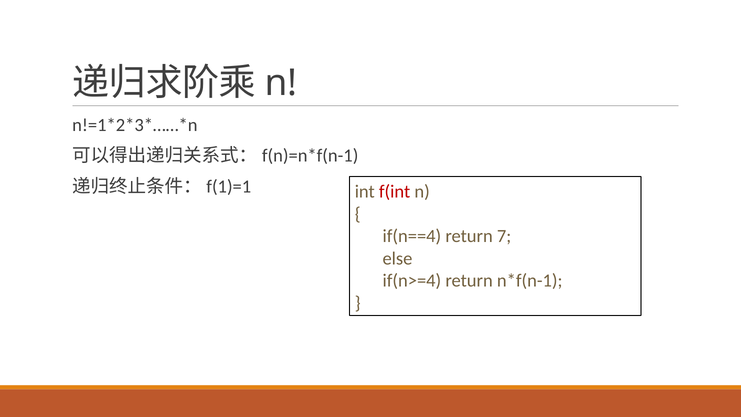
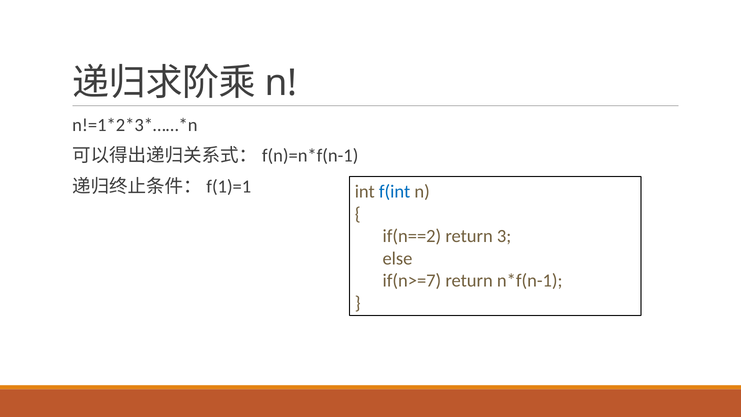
f(int colour: red -> blue
if(n==4: if(n==4 -> if(n==2
7: 7 -> 3
if(n>=4: if(n>=4 -> if(n>=7
